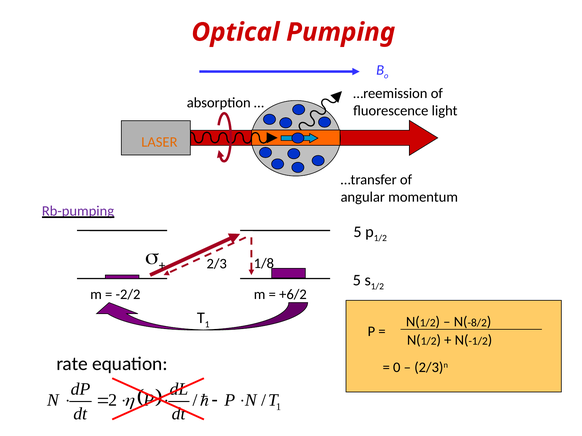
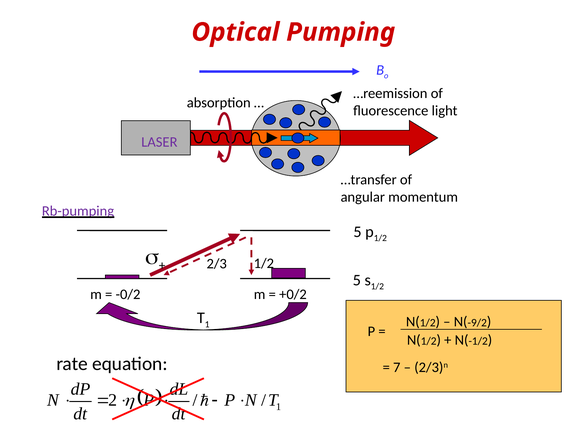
LASER colour: orange -> purple
2/3 1/8: 1/8 -> 1/2
-2/2: -2/2 -> -0/2
+6/2: +6/2 -> +0/2
-8/2: -8/2 -> -9/2
0: 0 -> 7
